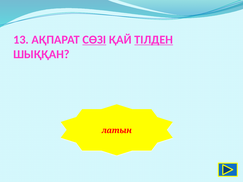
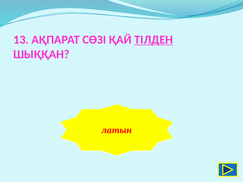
СӨЗІ underline: present -> none
